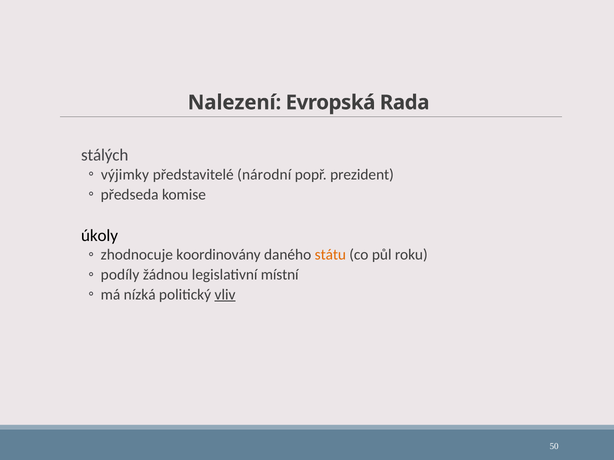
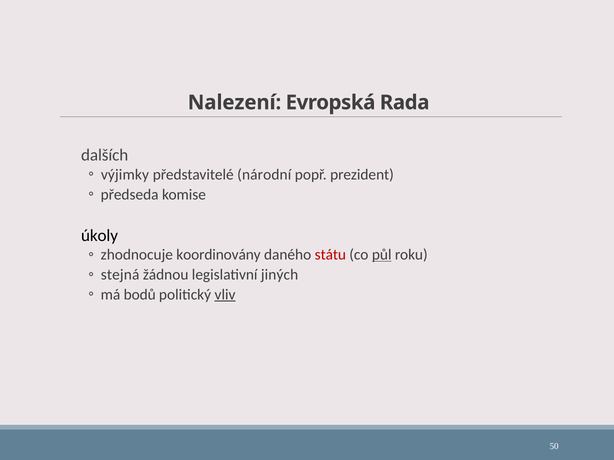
stálých: stálých -> dalších
státu colour: orange -> red
půl underline: none -> present
podíly: podíly -> stejná
místní: místní -> jiných
nízká: nízká -> bodů
